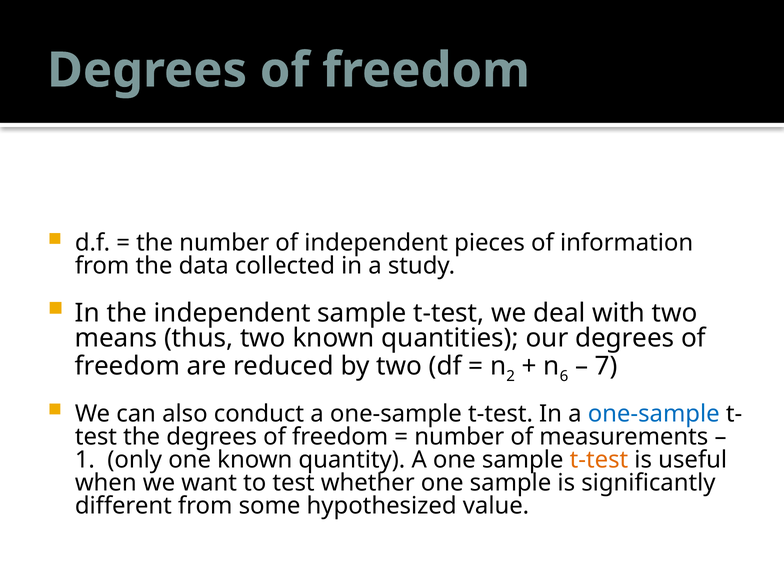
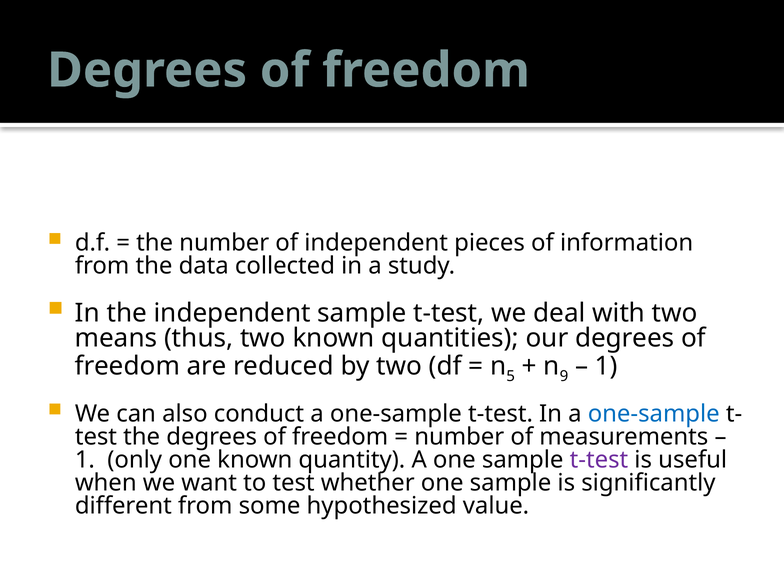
2: 2 -> 5
6: 6 -> 9
7 at (606, 366): 7 -> 1
t-test at (599, 460) colour: orange -> purple
